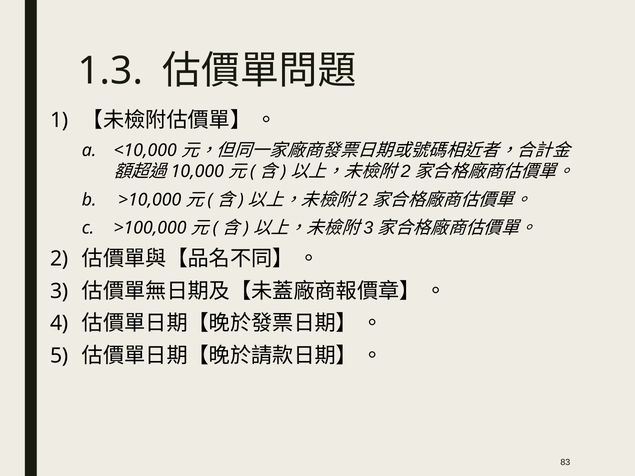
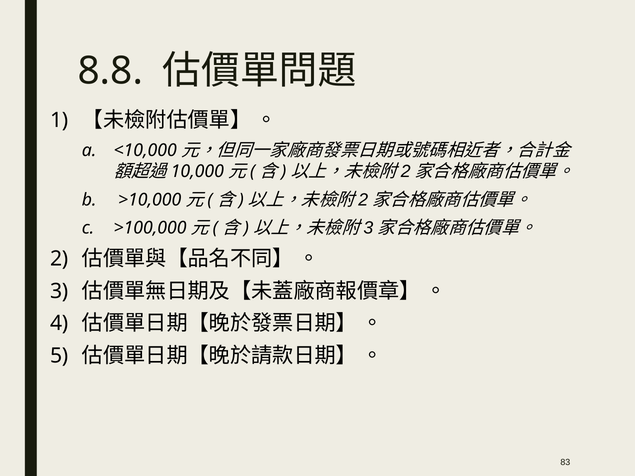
1.3: 1.3 -> 8.8
